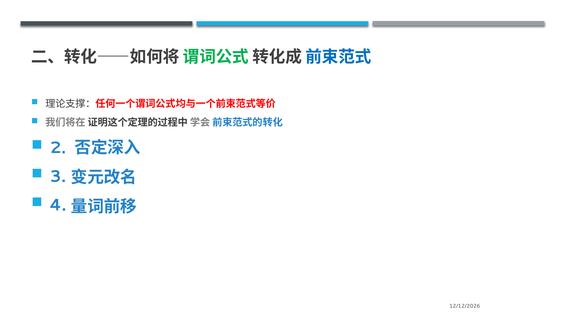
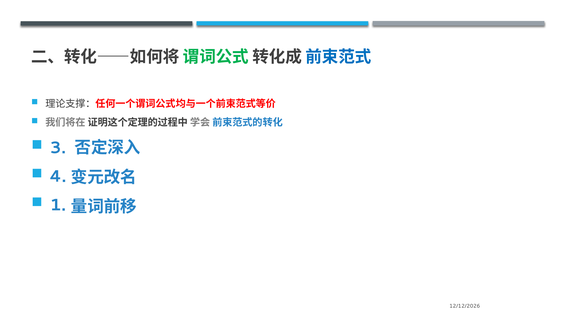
2: 2 -> 3
3: 3 -> 4
4: 4 -> 1
